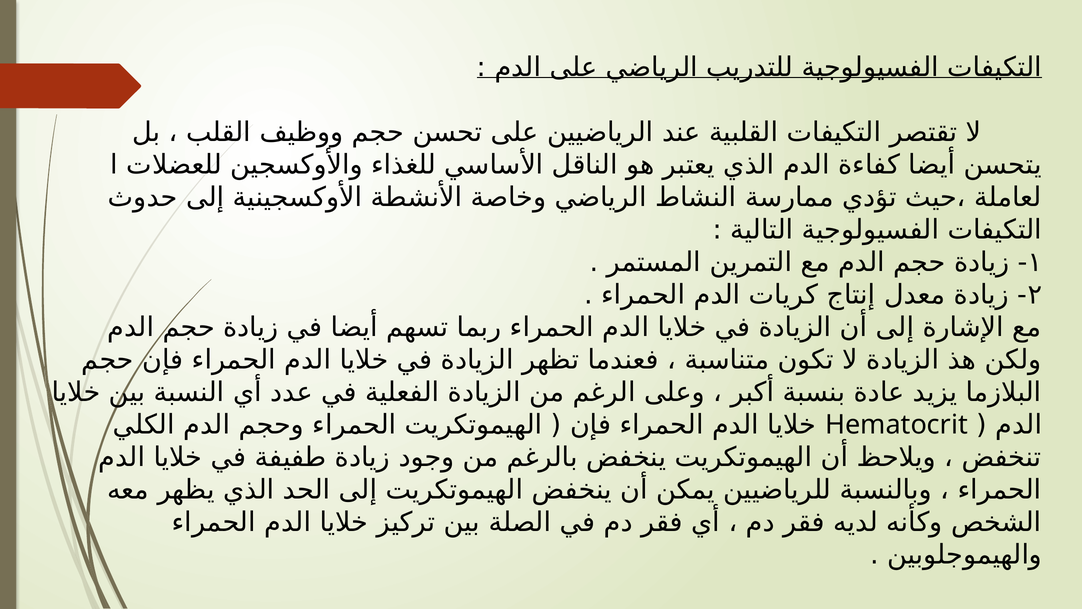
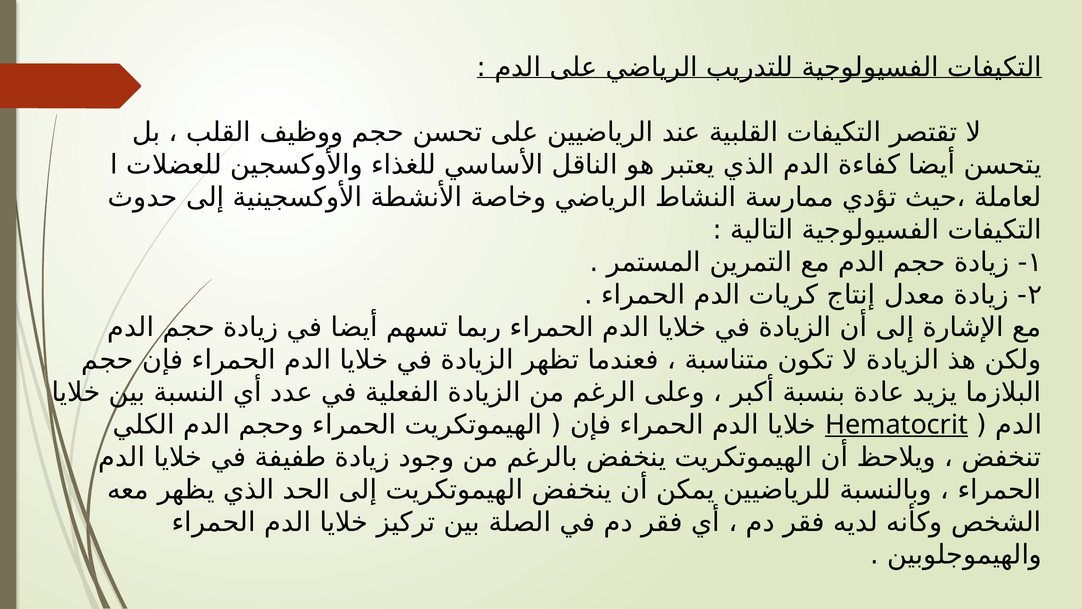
Hematocrit underline: none -> present
